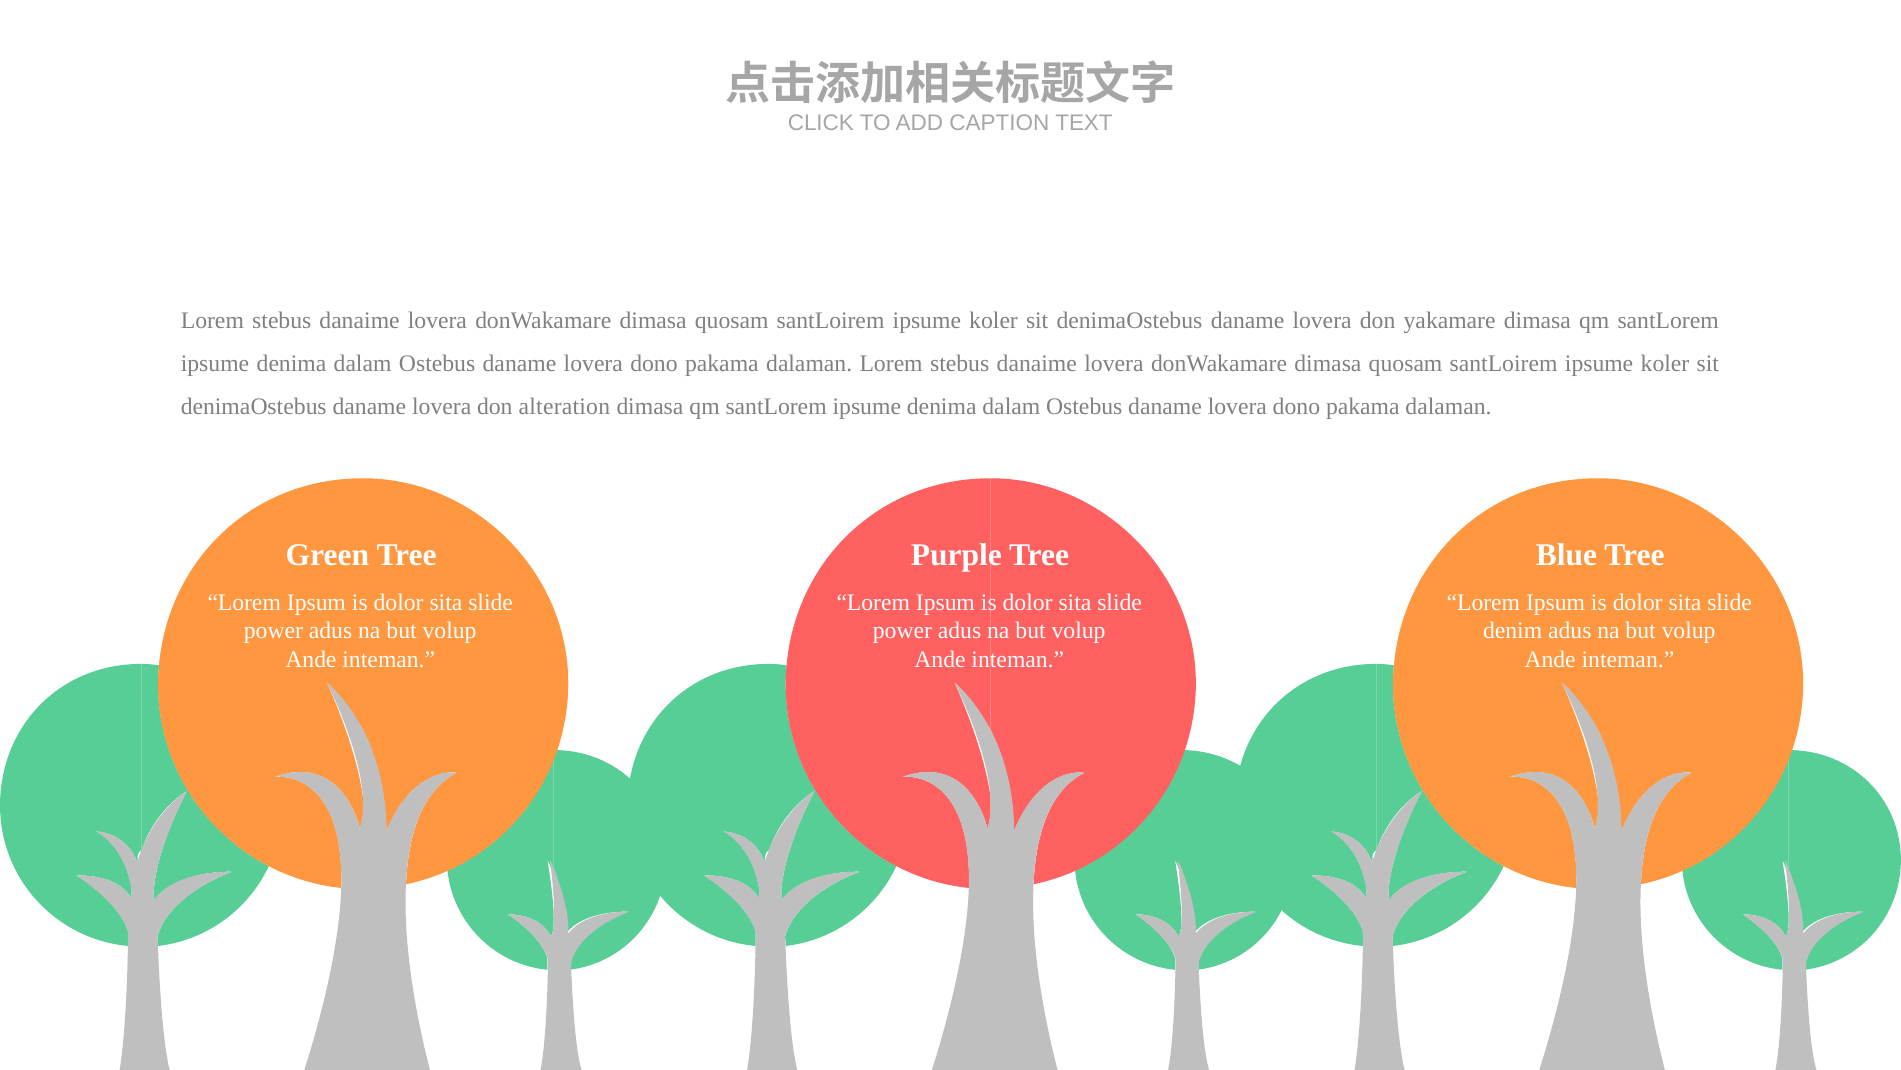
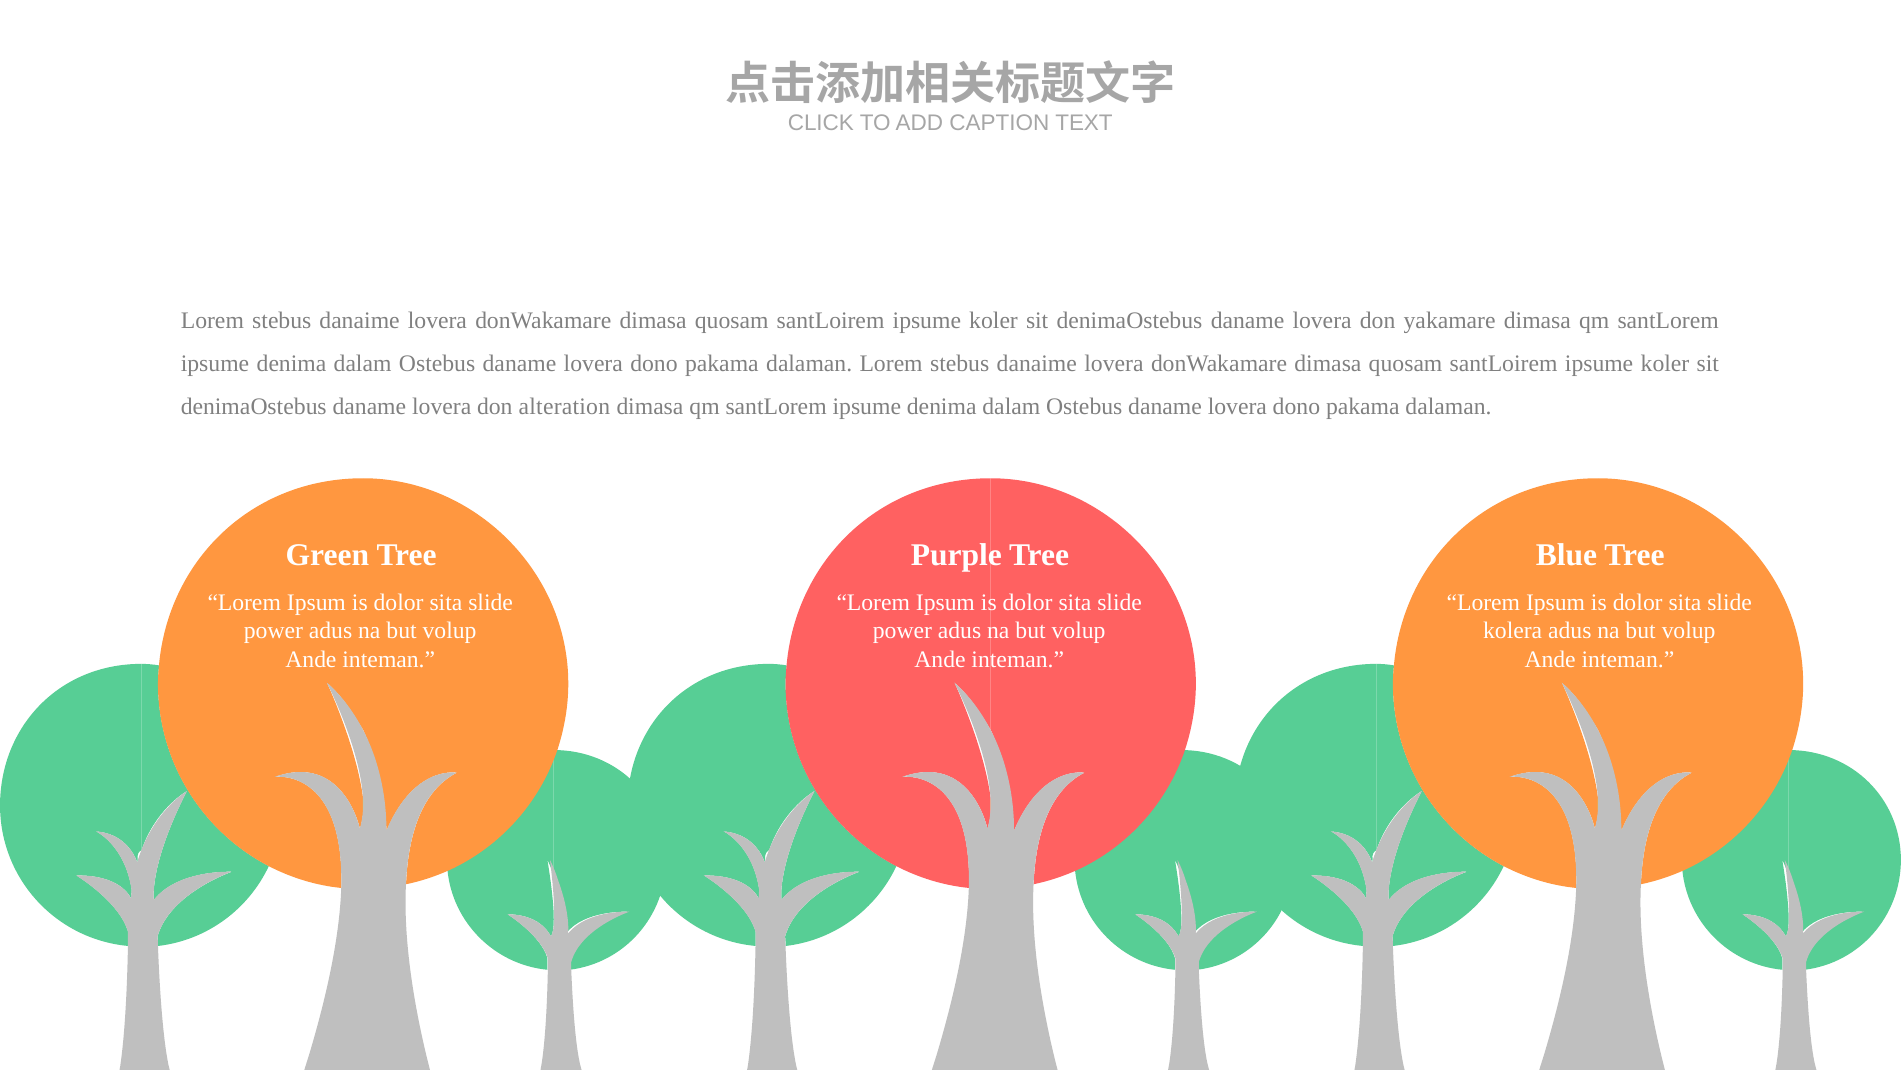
denim: denim -> kolera
